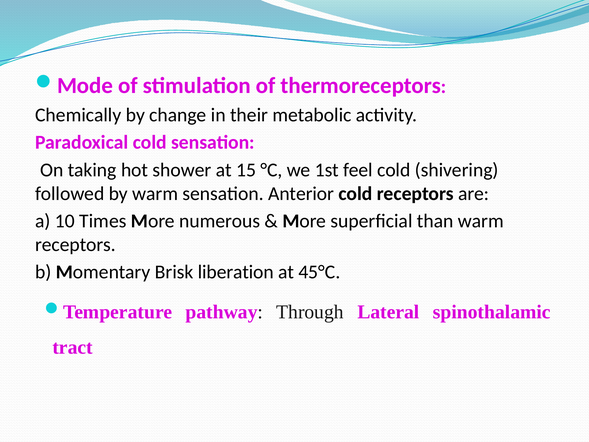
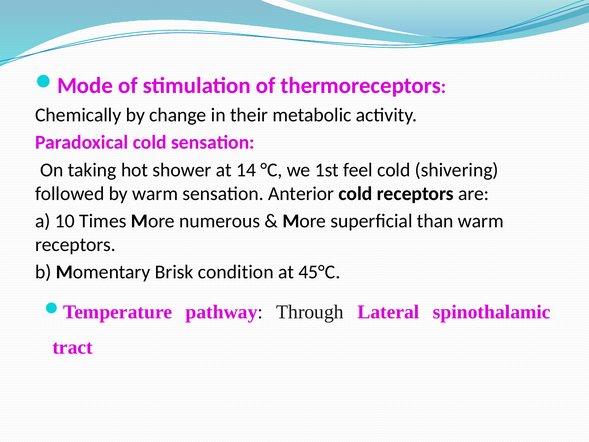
15: 15 -> 14
liberation: liberation -> condition
